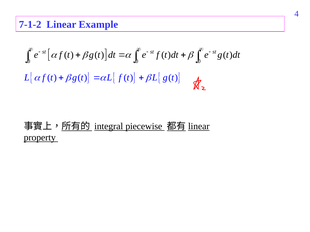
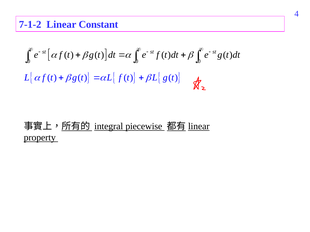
Example: Example -> Constant
